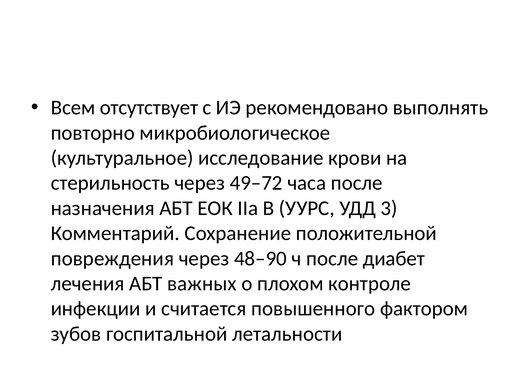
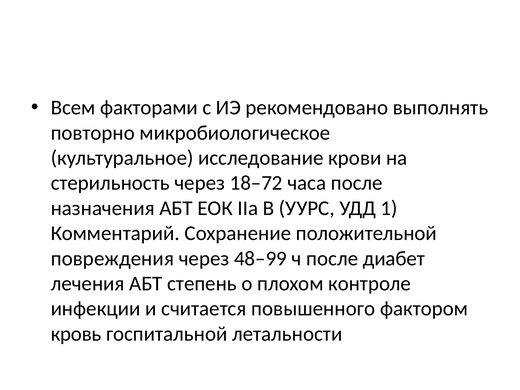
отсутствует: отсутствует -> факторами
49–72: 49–72 -> 18–72
3: 3 -> 1
48–90: 48–90 -> 48–99
важных: важных -> степень
зубов: зубов -> кровь
